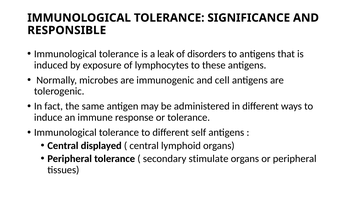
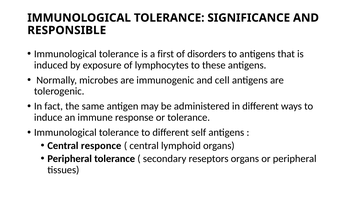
leak: leak -> first
displayed: displayed -> responce
stimulate: stimulate -> reseptors
